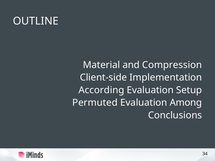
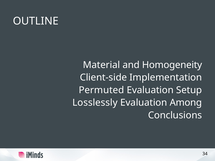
Compression: Compression -> Homogeneity
According: According -> Permuted
Permuted: Permuted -> Losslessly
